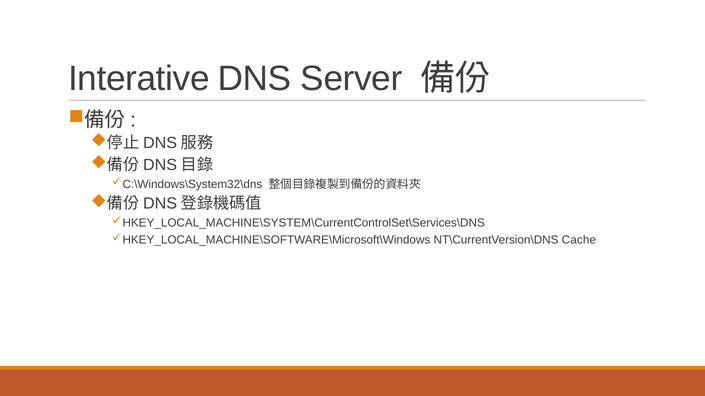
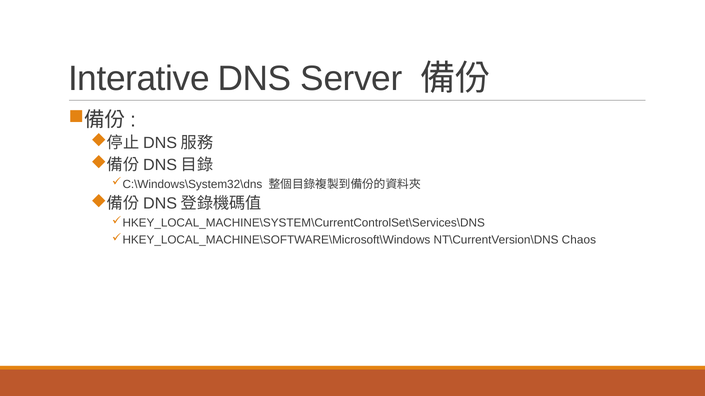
Cache: Cache -> Chaos
